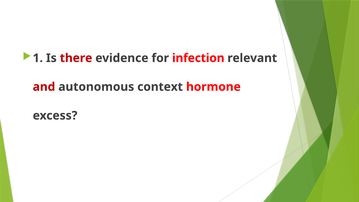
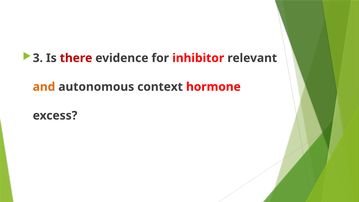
1: 1 -> 3
infection: infection -> inhibitor
and colour: red -> orange
